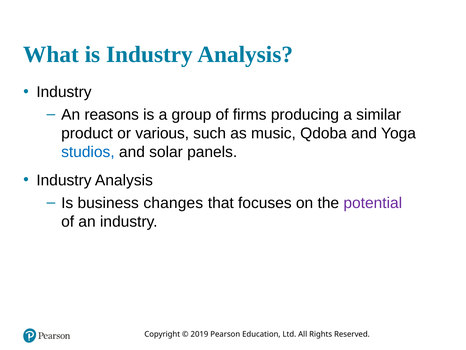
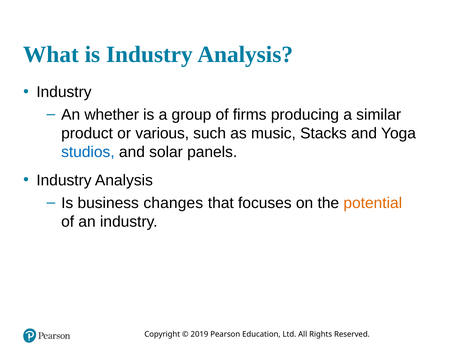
reasons: reasons -> whether
Qdoba: Qdoba -> Stacks
potential colour: purple -> orange
